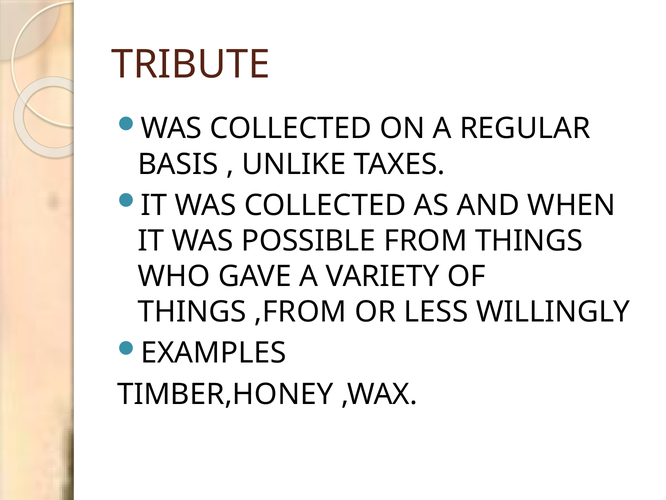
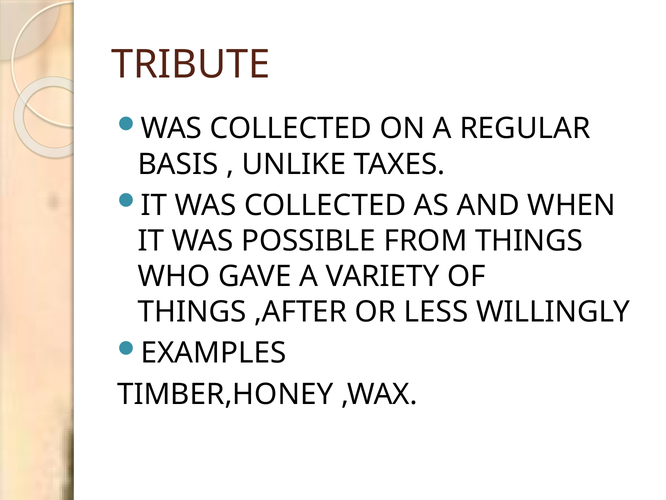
,FROM: ,FROM -> ,AFTER
